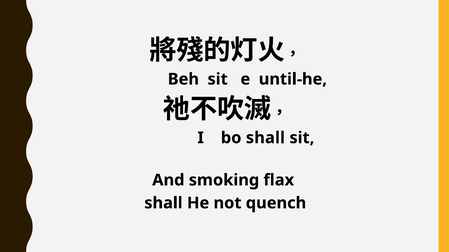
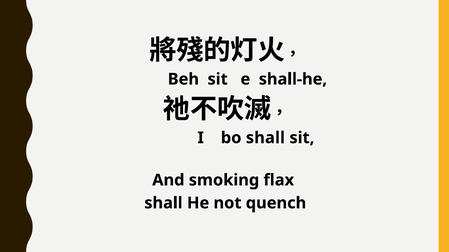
until-he: until-he -> shall-he
